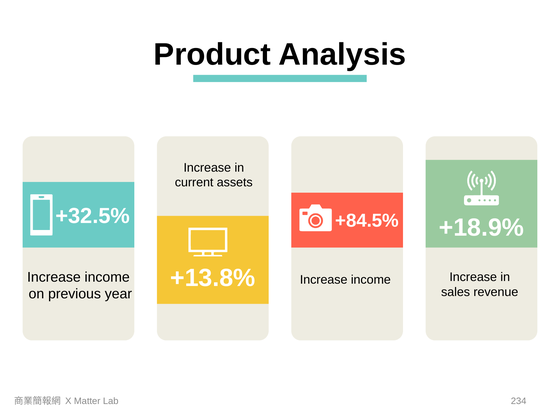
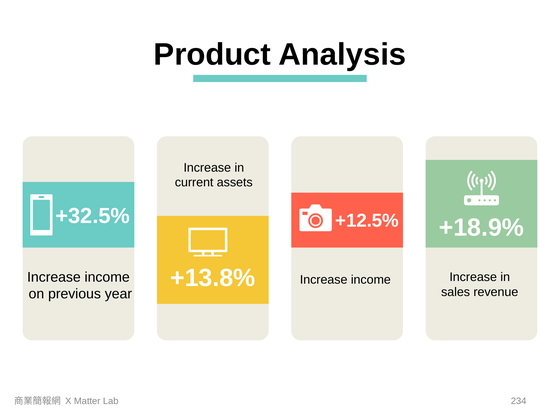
+84.5%: +84.5% -> +12.5%
